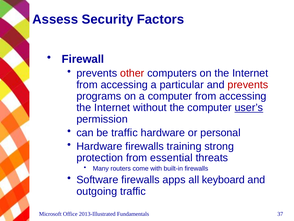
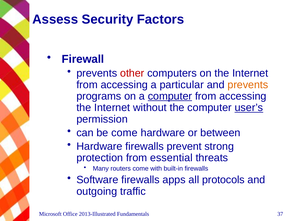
prevents at (248, 85) colour: red -> orange
computer at (170, 96) underline: none -> present
be traffic: traffic -> come
personal: personal -> between
training: training -> prevent
keyboard: keyboard -> protocols
